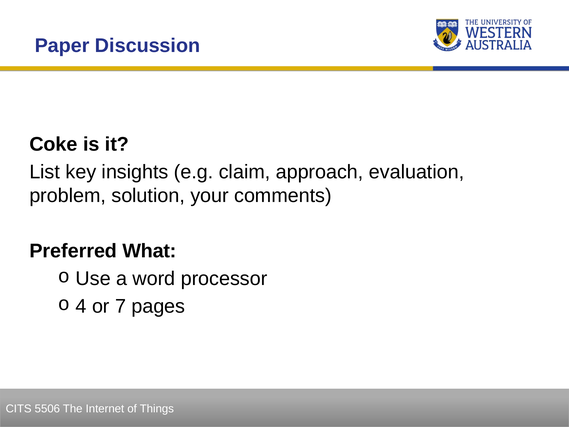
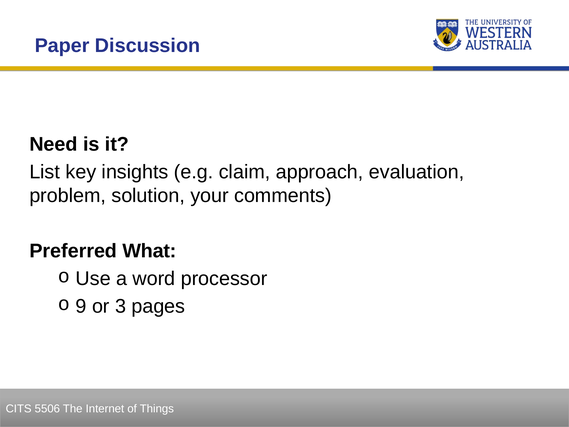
Coke: Coke -> Need
4 at (81, 306): 4 -> 9
7: 7 -> 3
